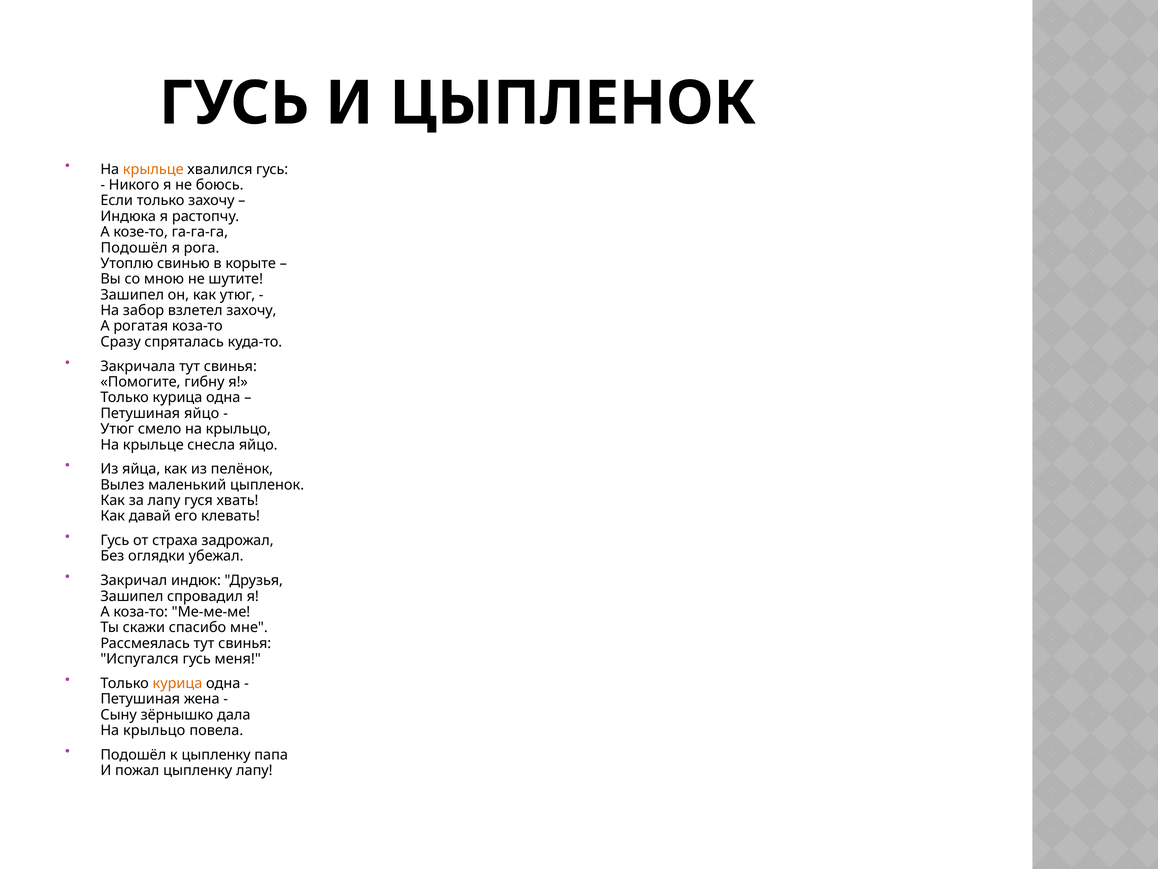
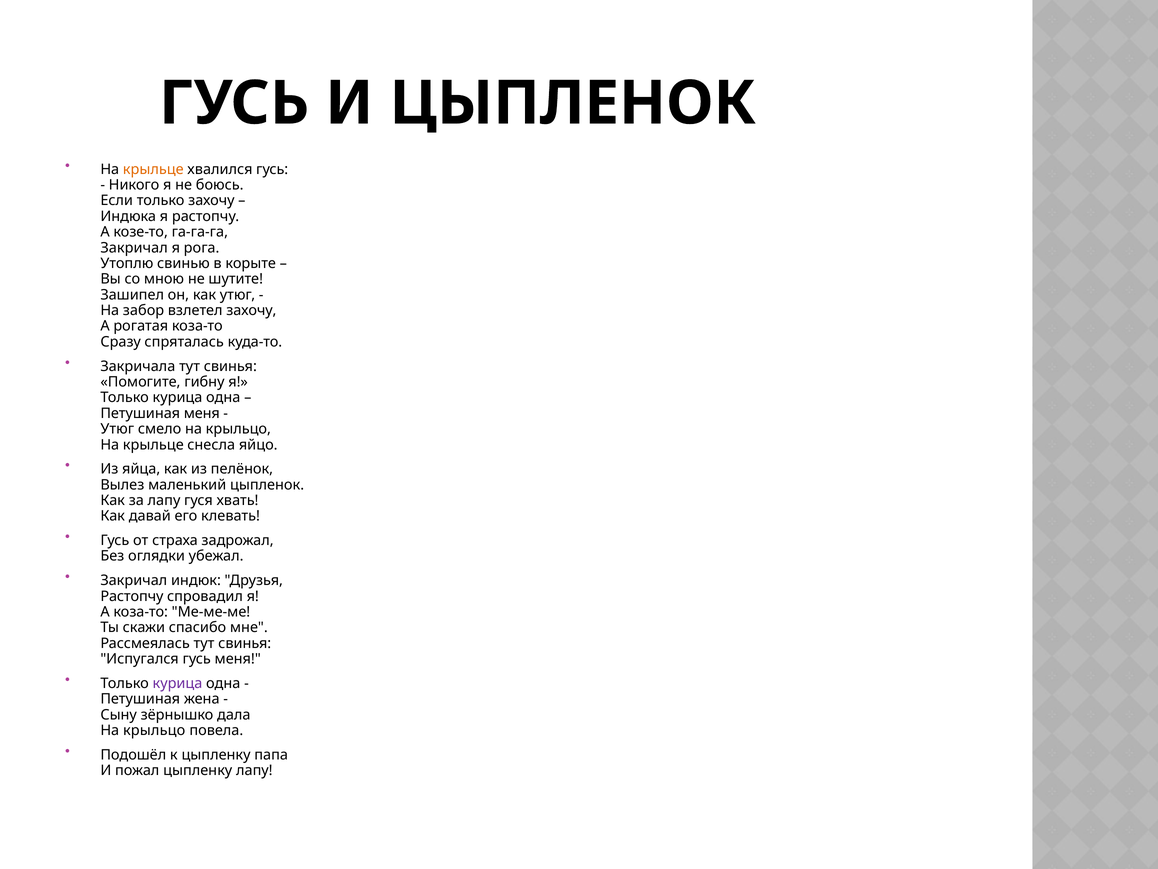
Подошёл at (134, 248): Подошёл -> Закричал
Петушиная яйцо: яйцо -> меня
Зашипел at (132, 596): Зашипел -> Растопчу
курица at (177, 683) colour: orange -> purple
